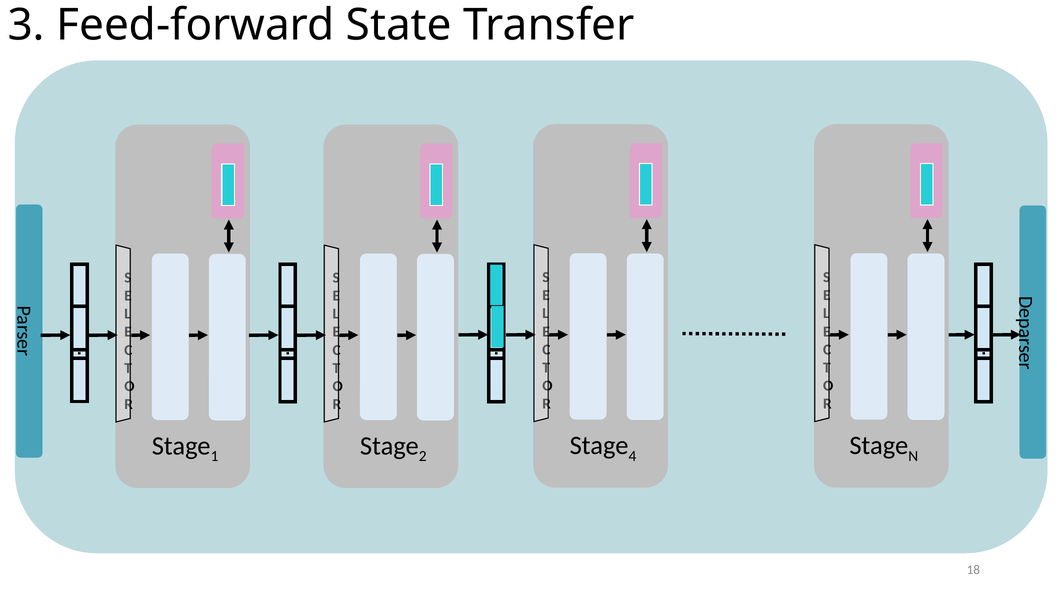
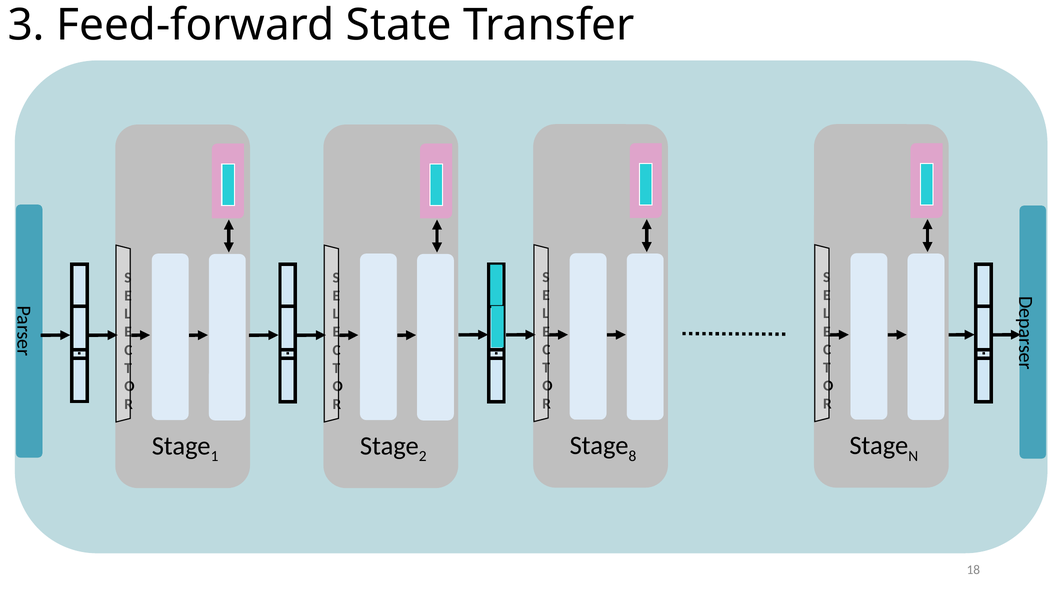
4: 4 -> 8
